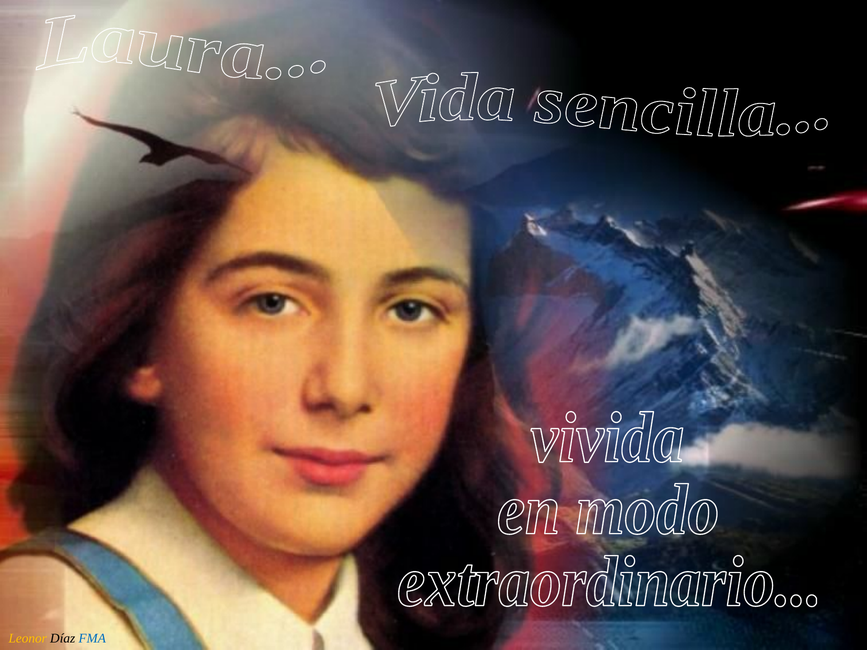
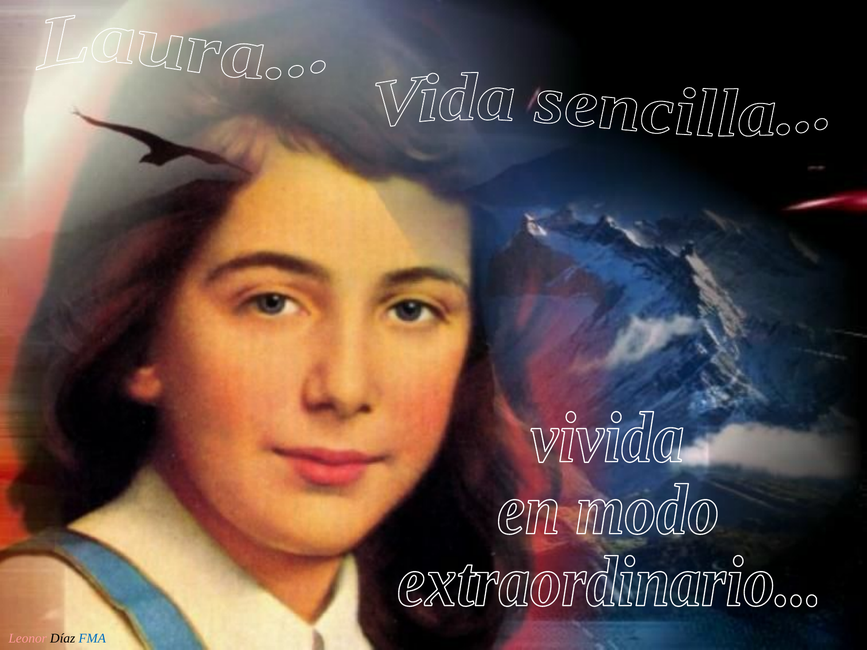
Leonor colour: yellow -> pink
